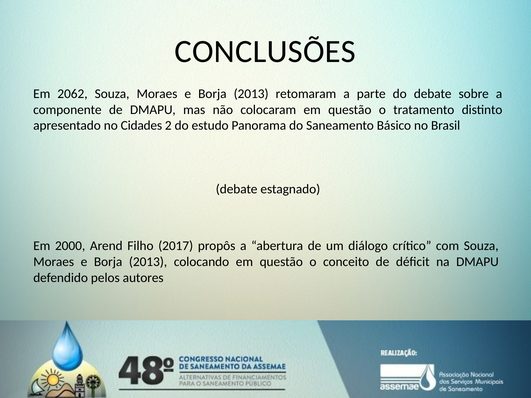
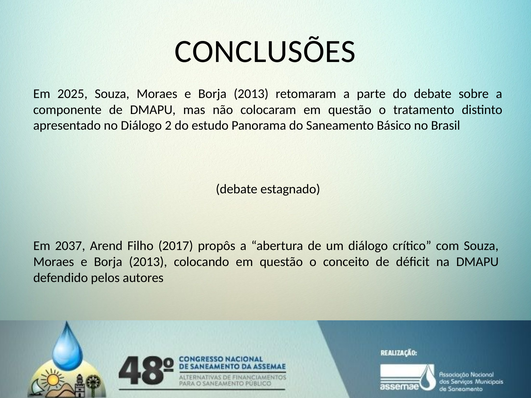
2062: 2062 -> 2025
no Cidades: Cidades -> Diálogo
2000: 2000 -> 2037
